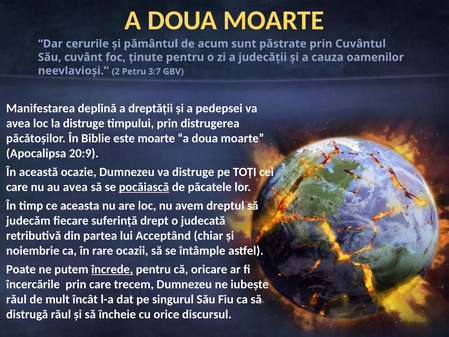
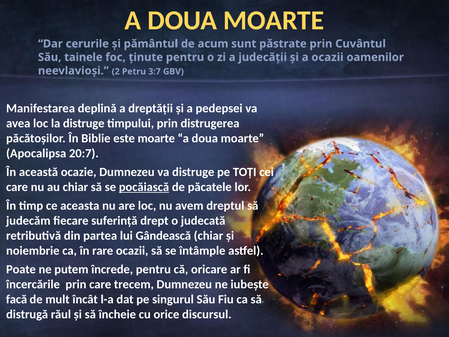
cuvânt: cuvânt -> tainele
a cauza: cauza -> ocazii
20:9: 20:9 -> 20:7
au avea: avea -> chiar
Acceptând: Acceptând -> Gândească
încrede underline: present -> none
răul at (16, 299): răul -> facă
